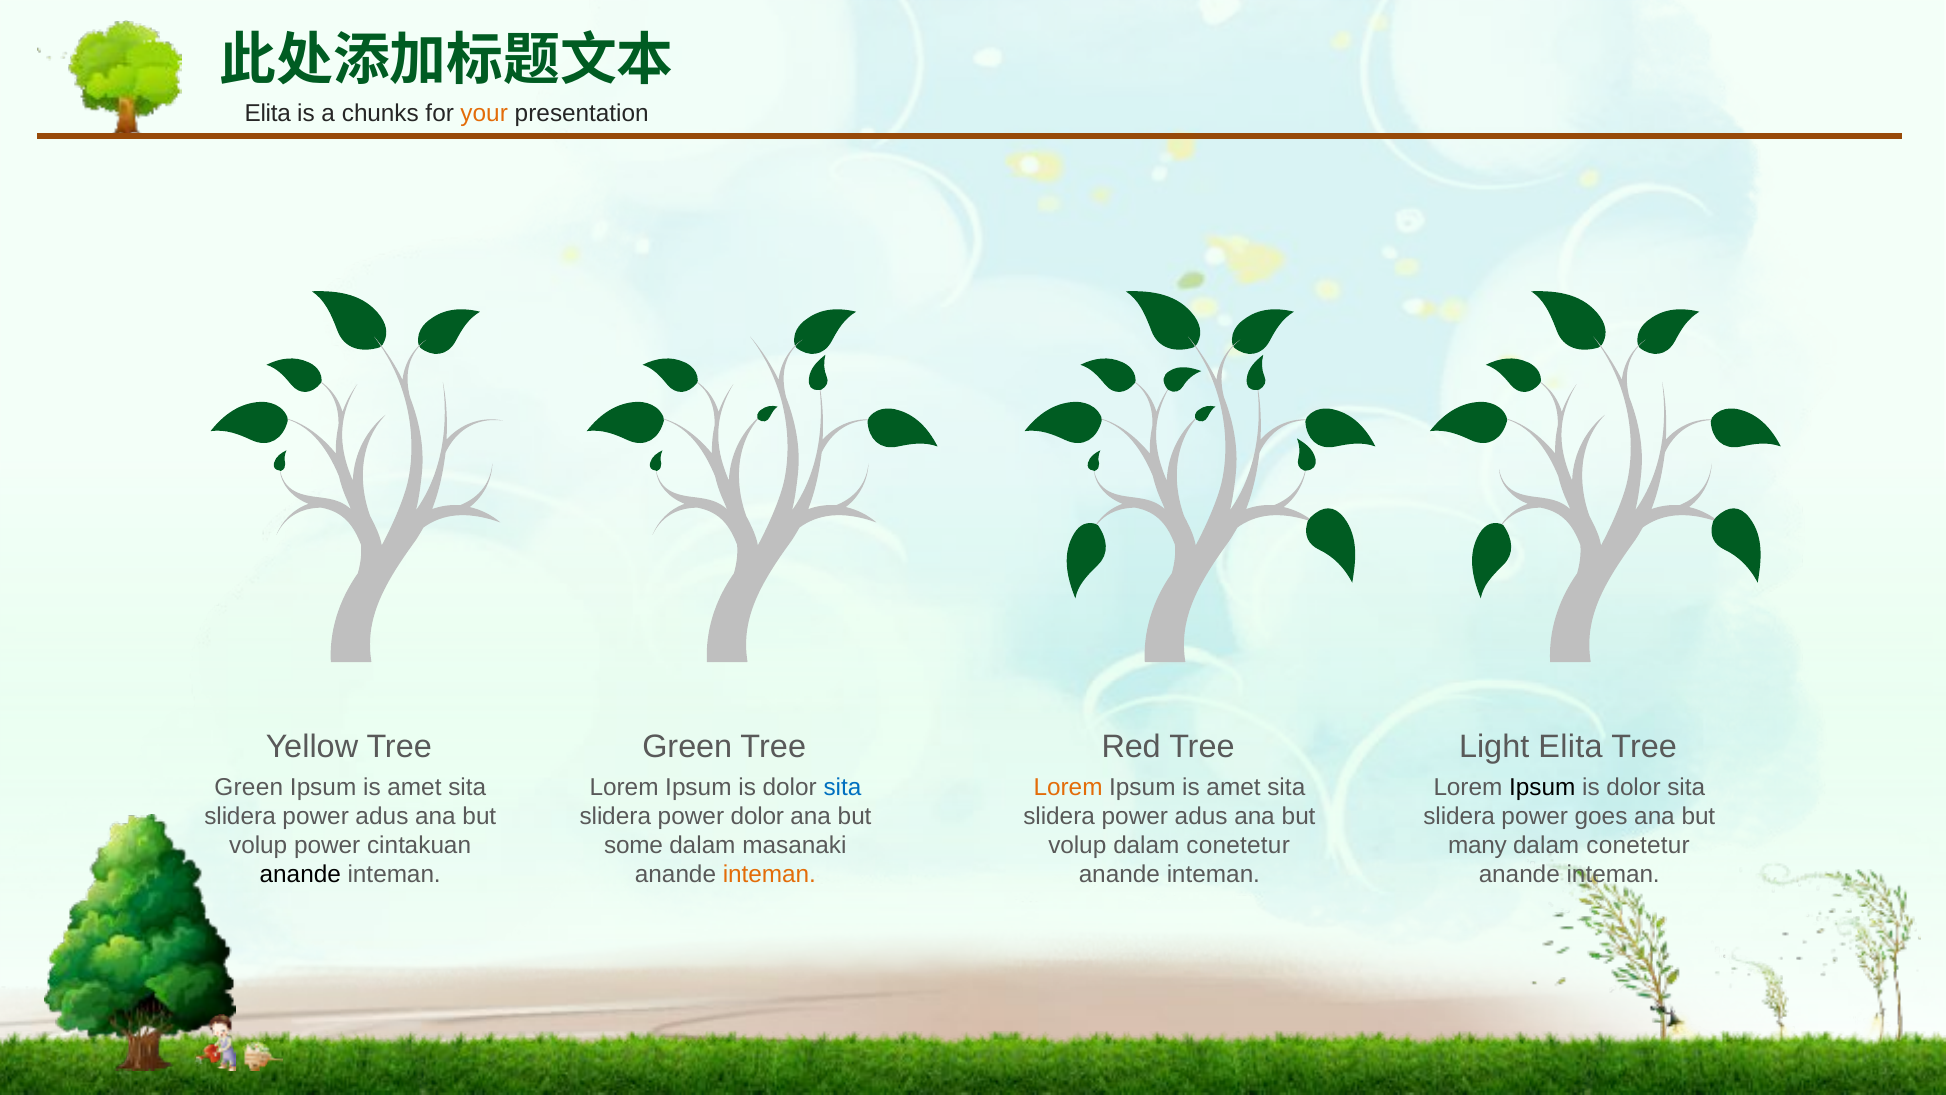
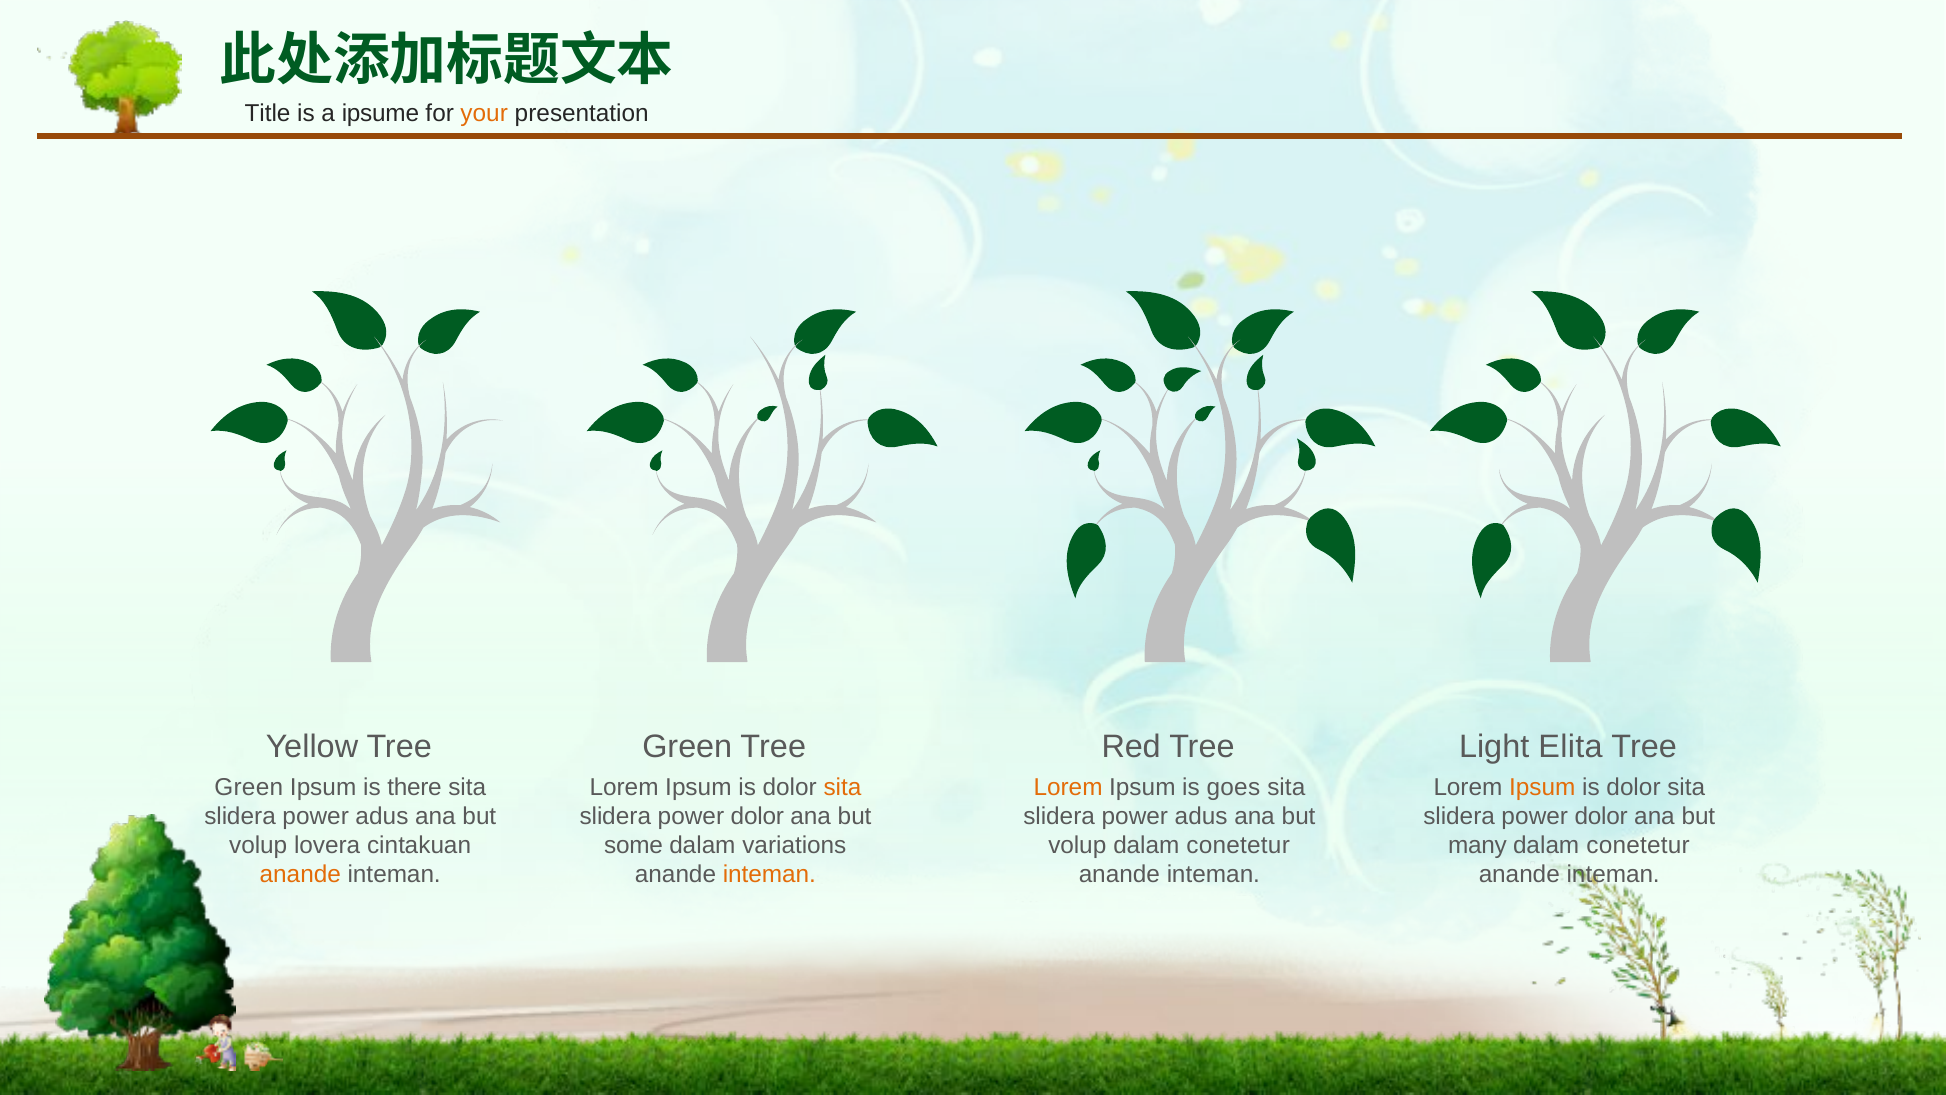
Elita at (268, 114): Elita -> Title
chunks: chunks -> ipsume
amet at (414, 787): amet -> there
sita at (842, 787) colour: blue -> orange
amet at (1234, 787): amet -> goes
Ipsum at (1542, 787) colour: black -> orange
goes at (1601, 816): goes -> dolor
volup power: power -> lovera
masanaki: masanaki -> variations
anande at (300, 875) colour: black -> orange
